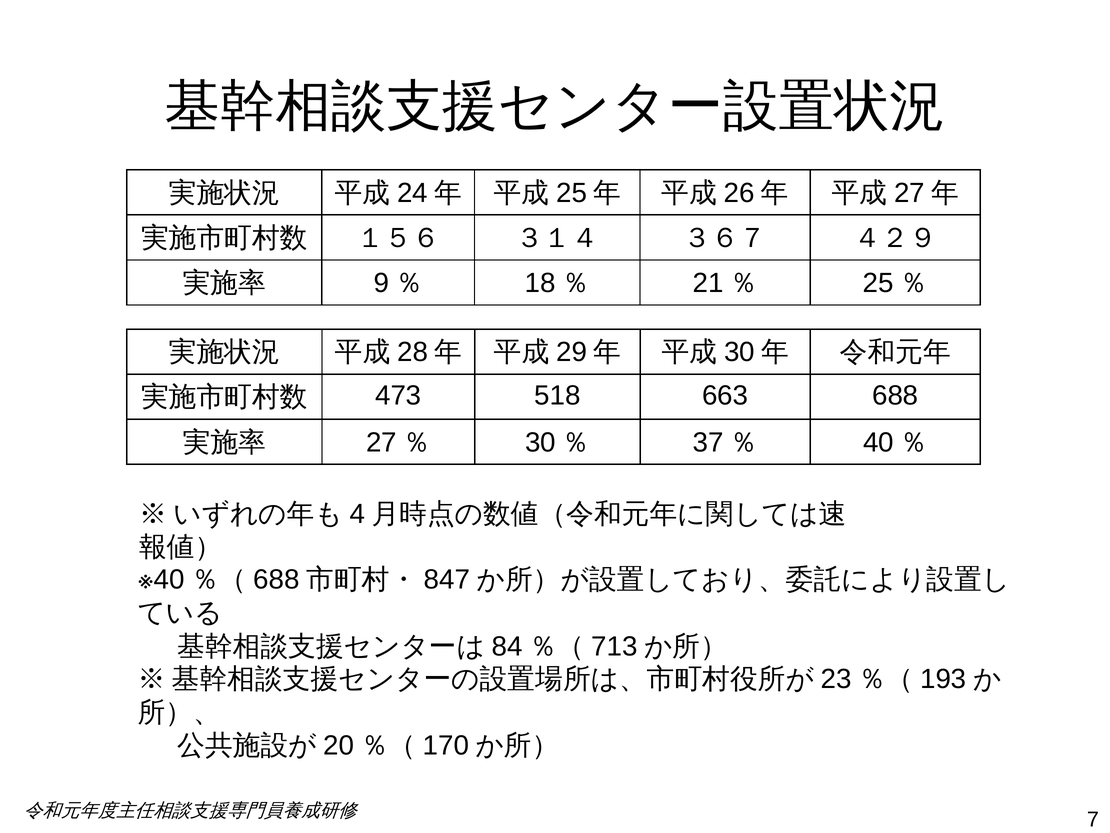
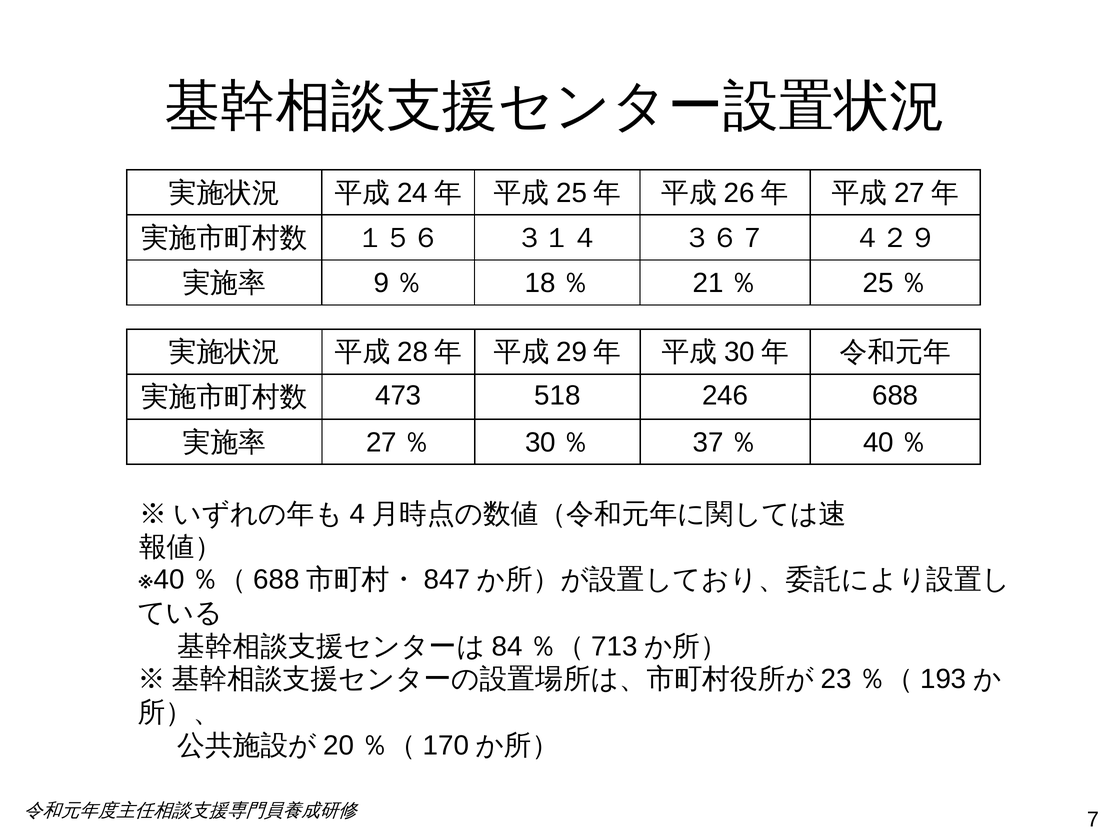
663: 663 -> 246
